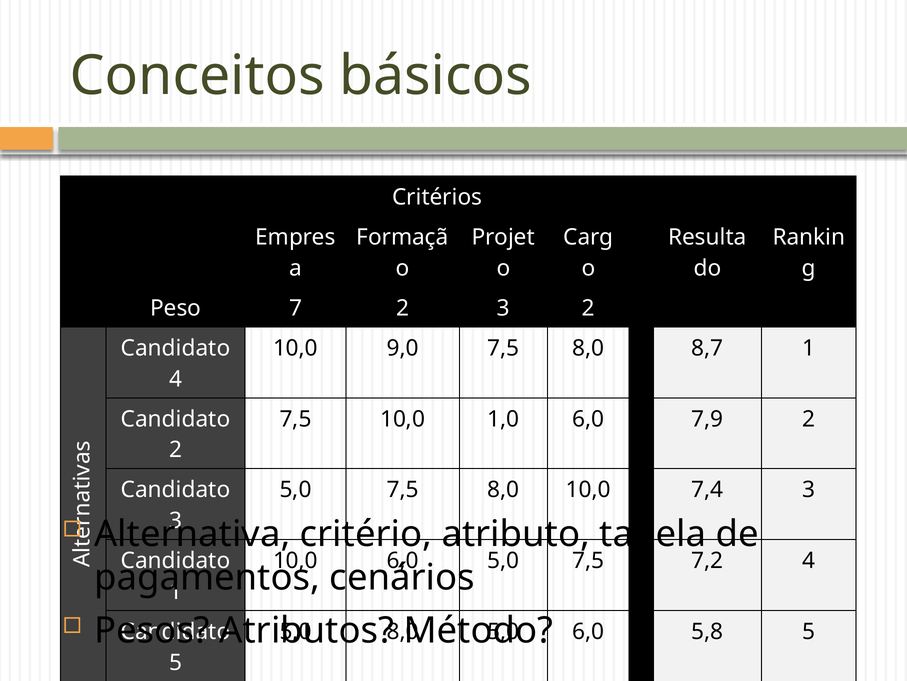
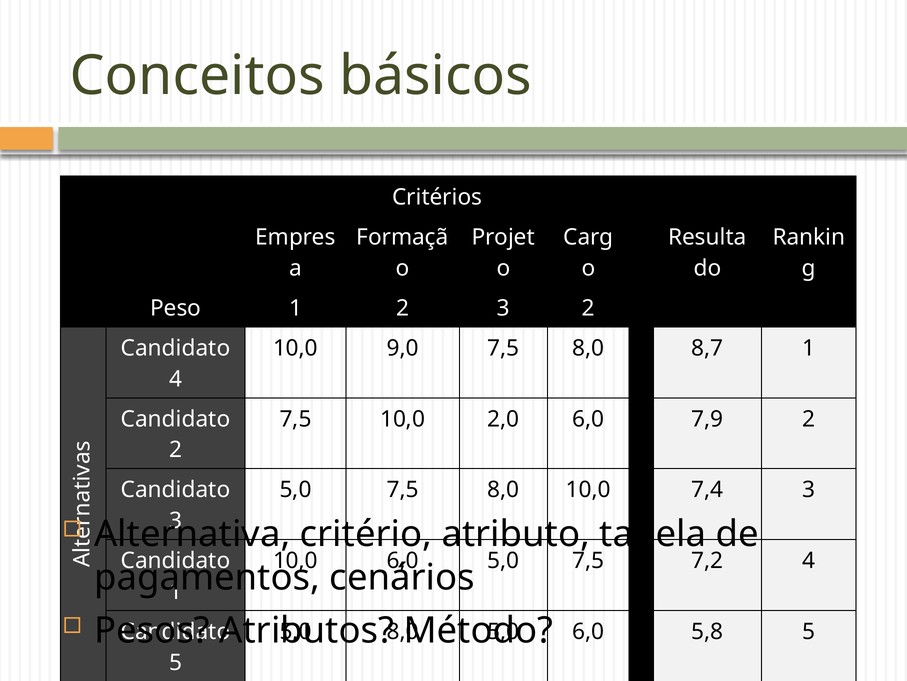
Peso 7: 7 -> 1
1,0: 1,0 -> 2,0
